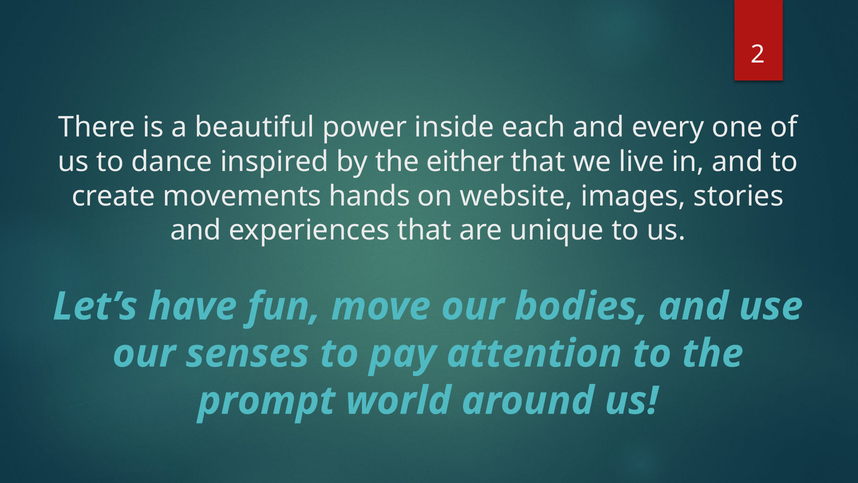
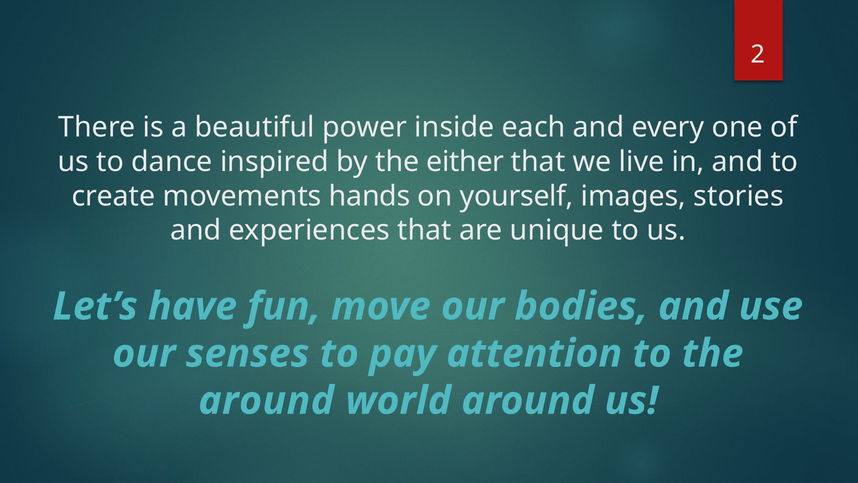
website: website -> yourself
prompt at (266, 401): prompt -> around
